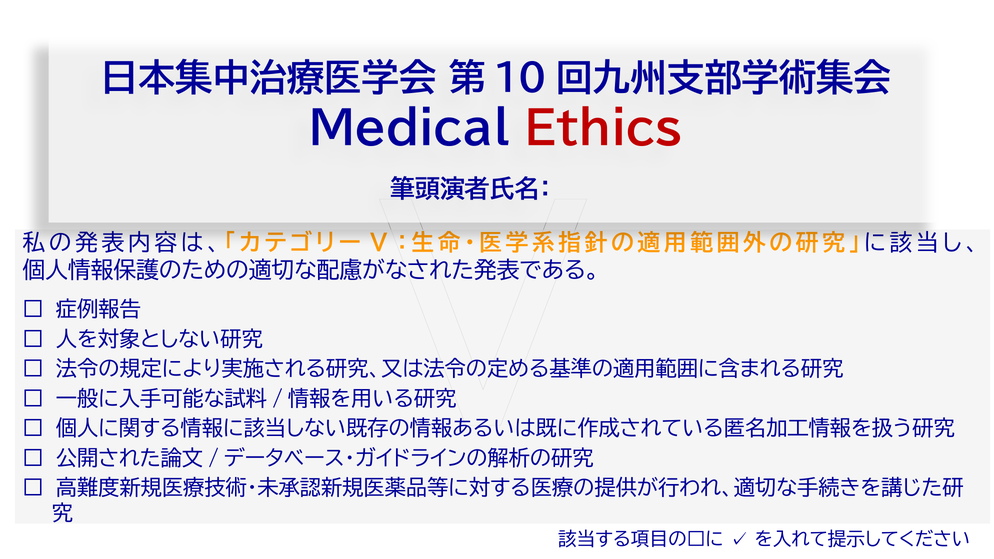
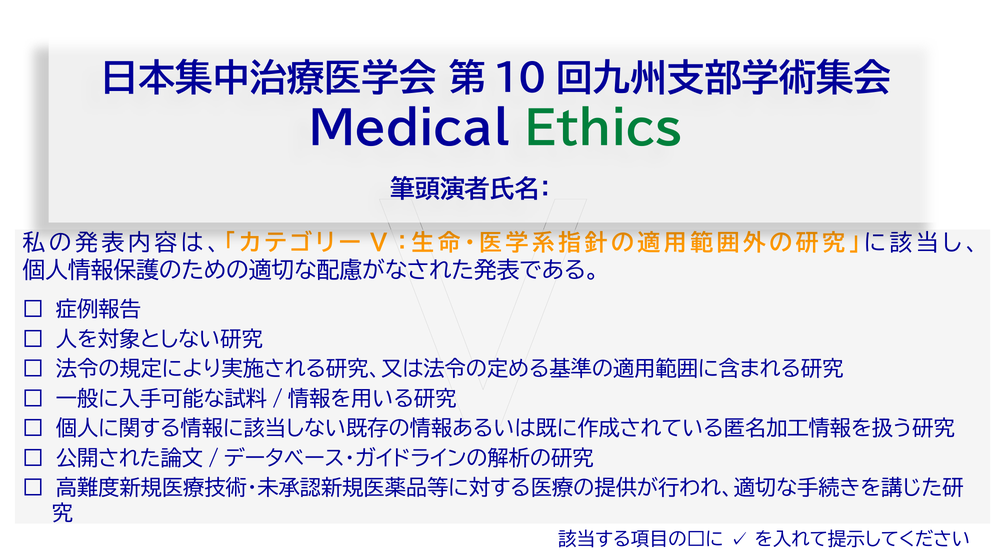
Ethics colour: red -> green
